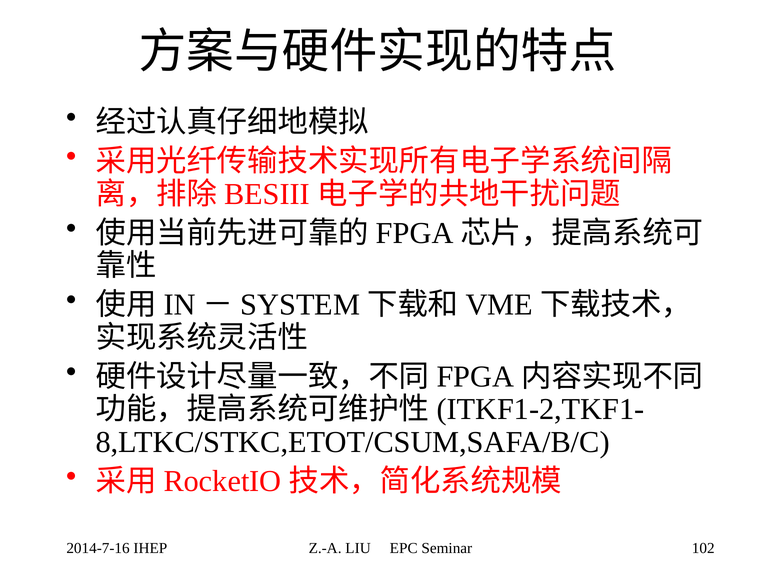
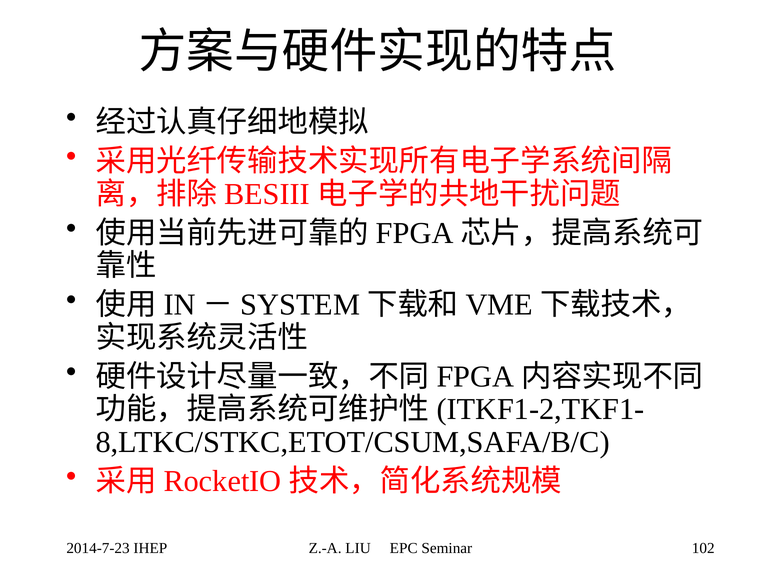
2014-7-16: 2014-7-16 -> 2014-7-23
